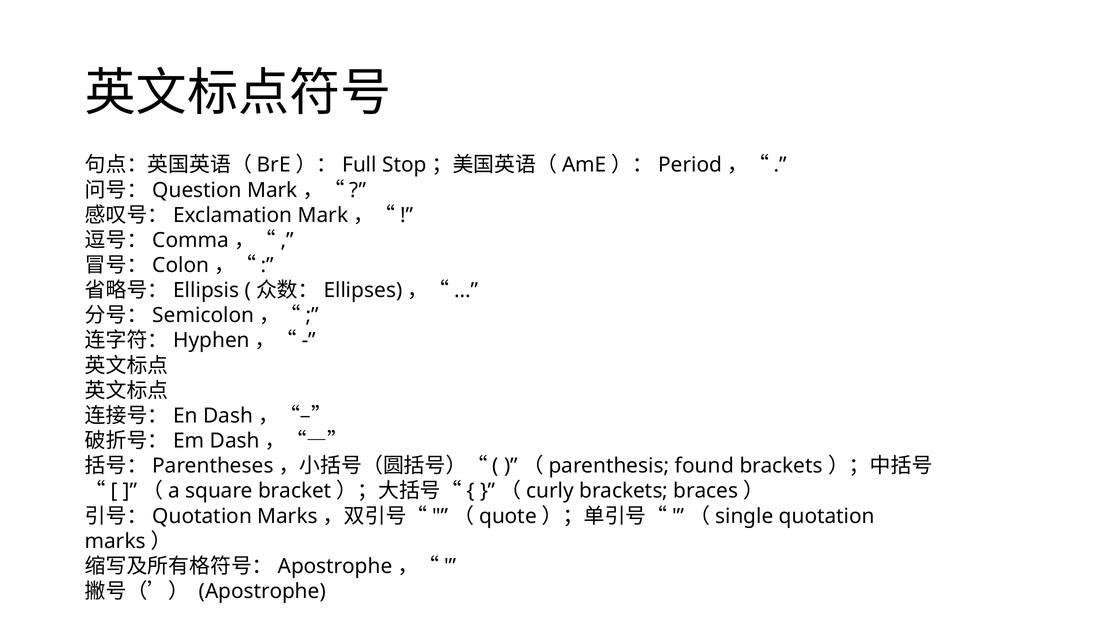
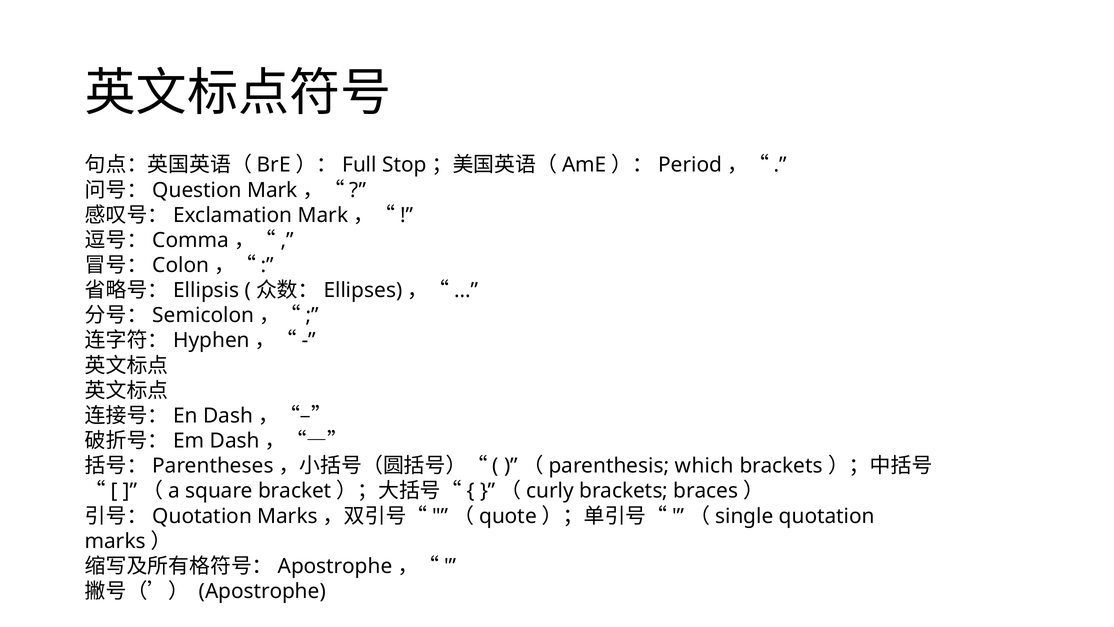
found: found -> which
